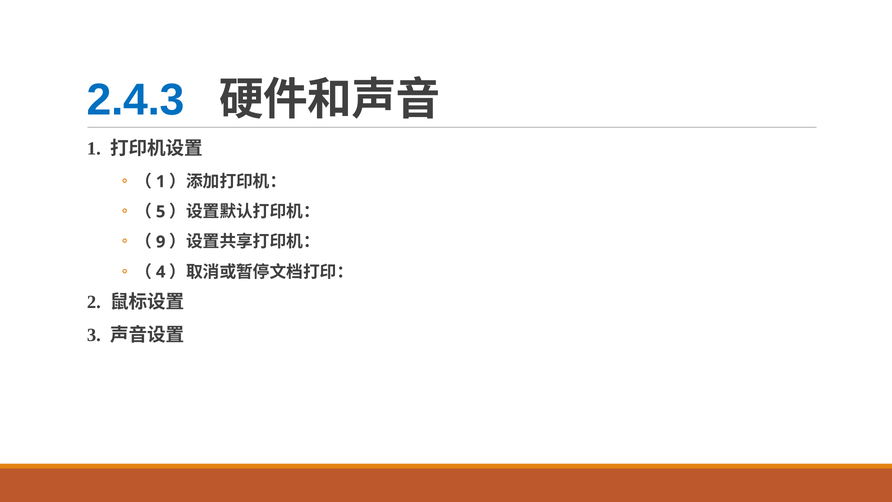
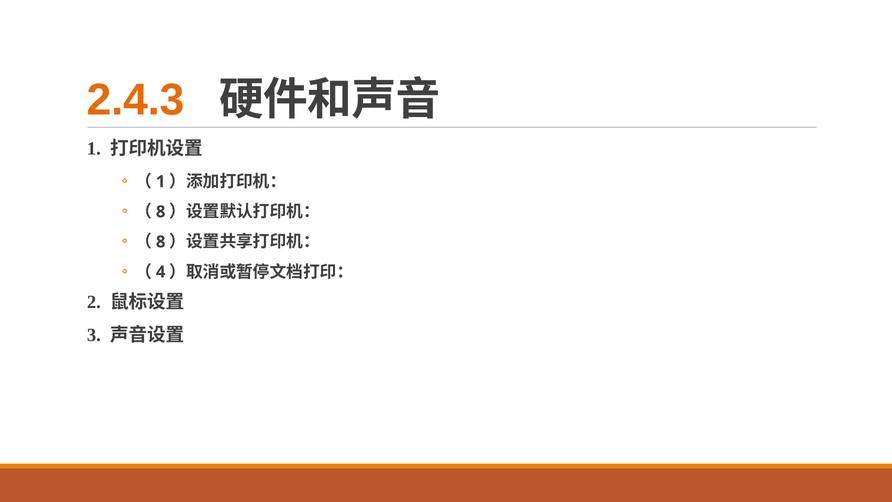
2.4.3 colour: blue -> orange
5 at (161, 212): 5 -> 8
9 at (161, 242): 9 -> 8
